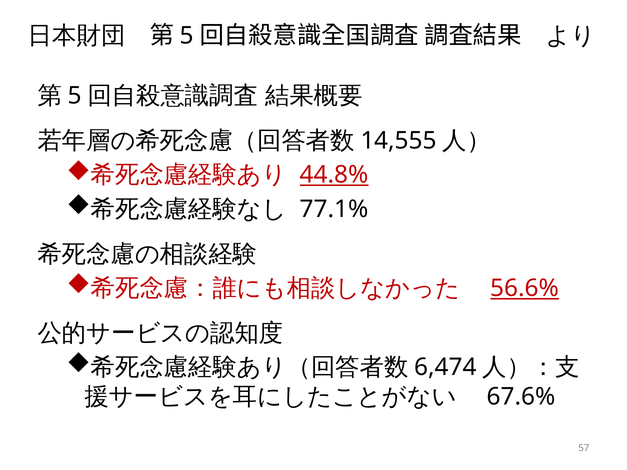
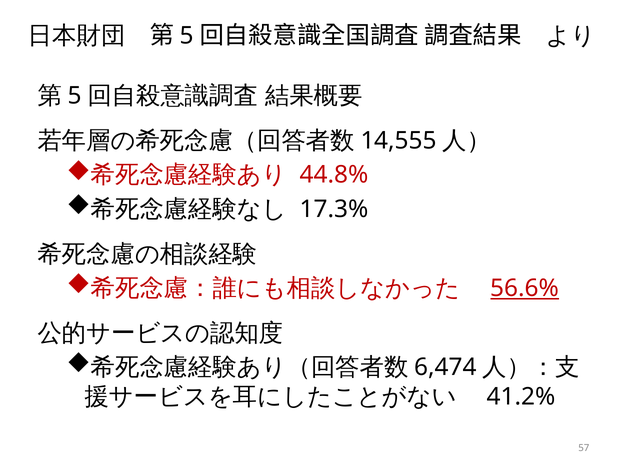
44.8% underline: present -> none
77.1%: 77.1% -> 17.3%
67.6%: 67.6% -> 41.2%
